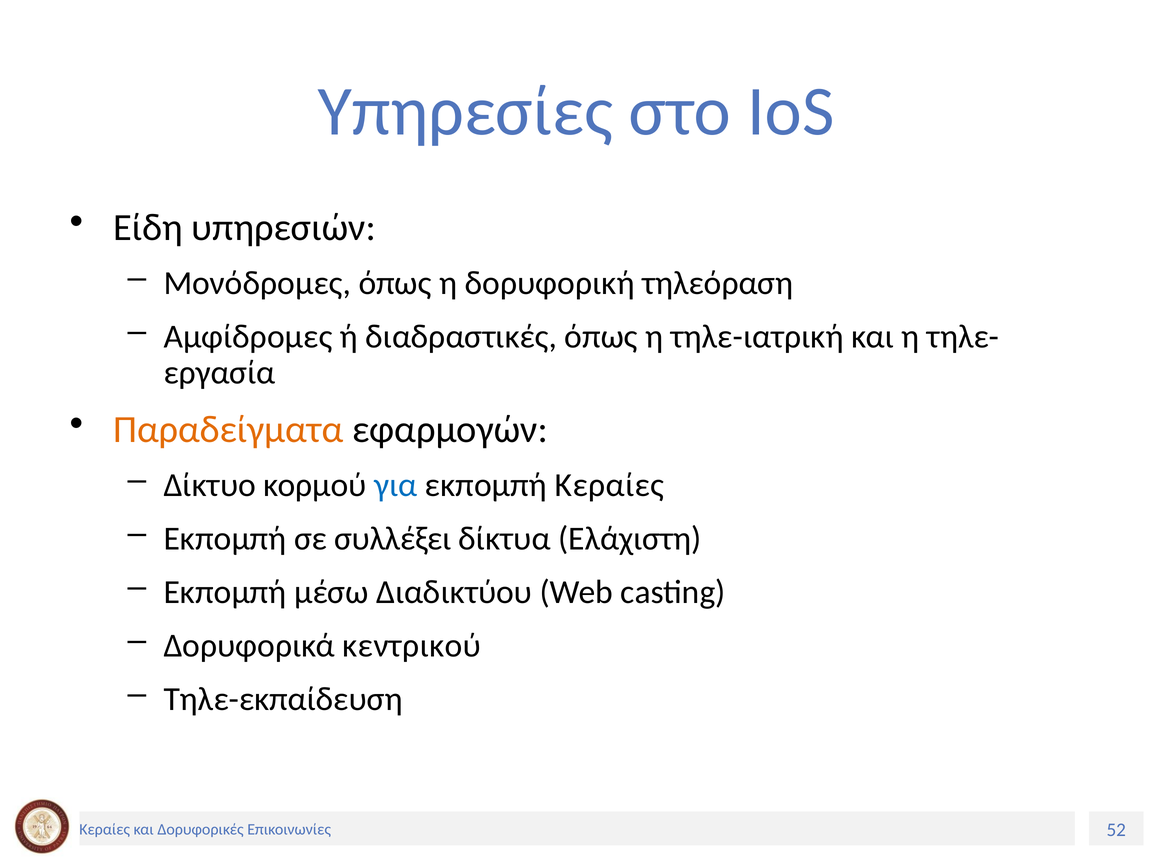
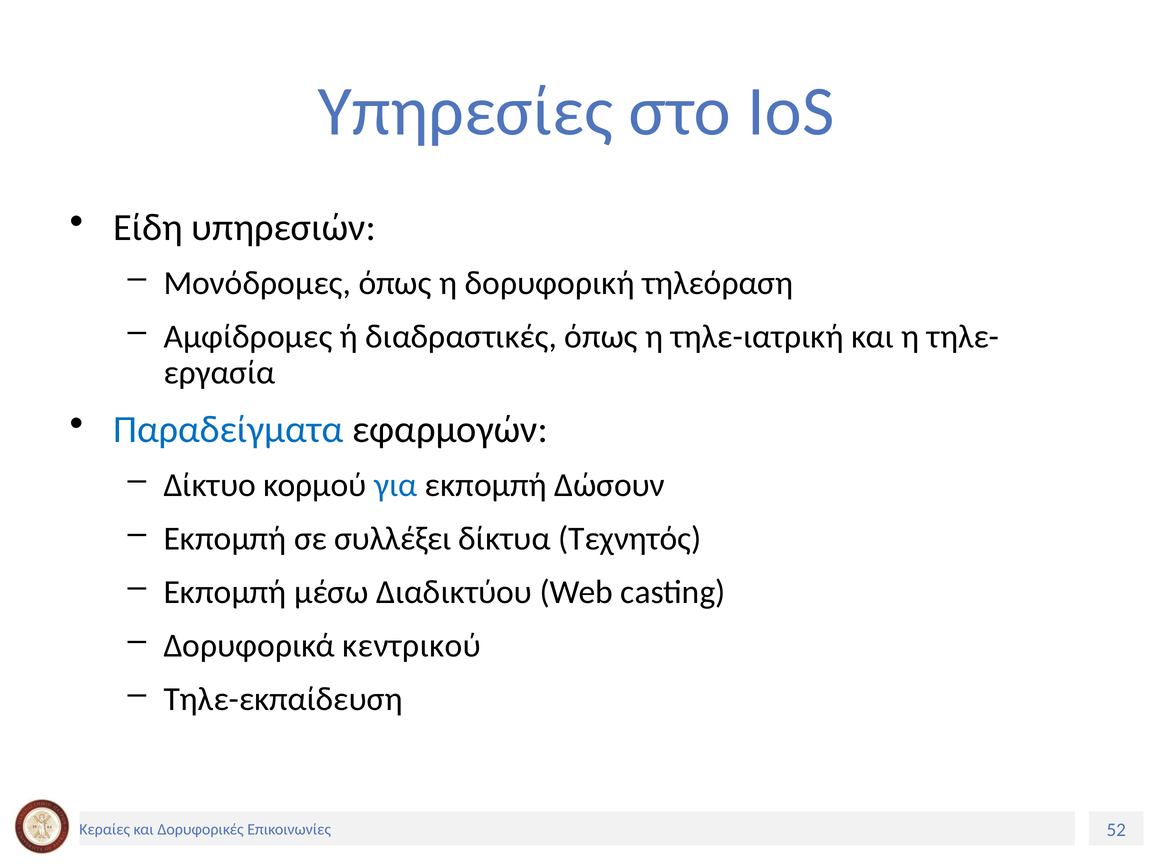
Παραδείγματα colour: orange -> blue
εκπομπή Κεραίες: Κεραίες -> Δώσουν
Ελάχιστη: Ελάχιστη -> Τεχνητός
